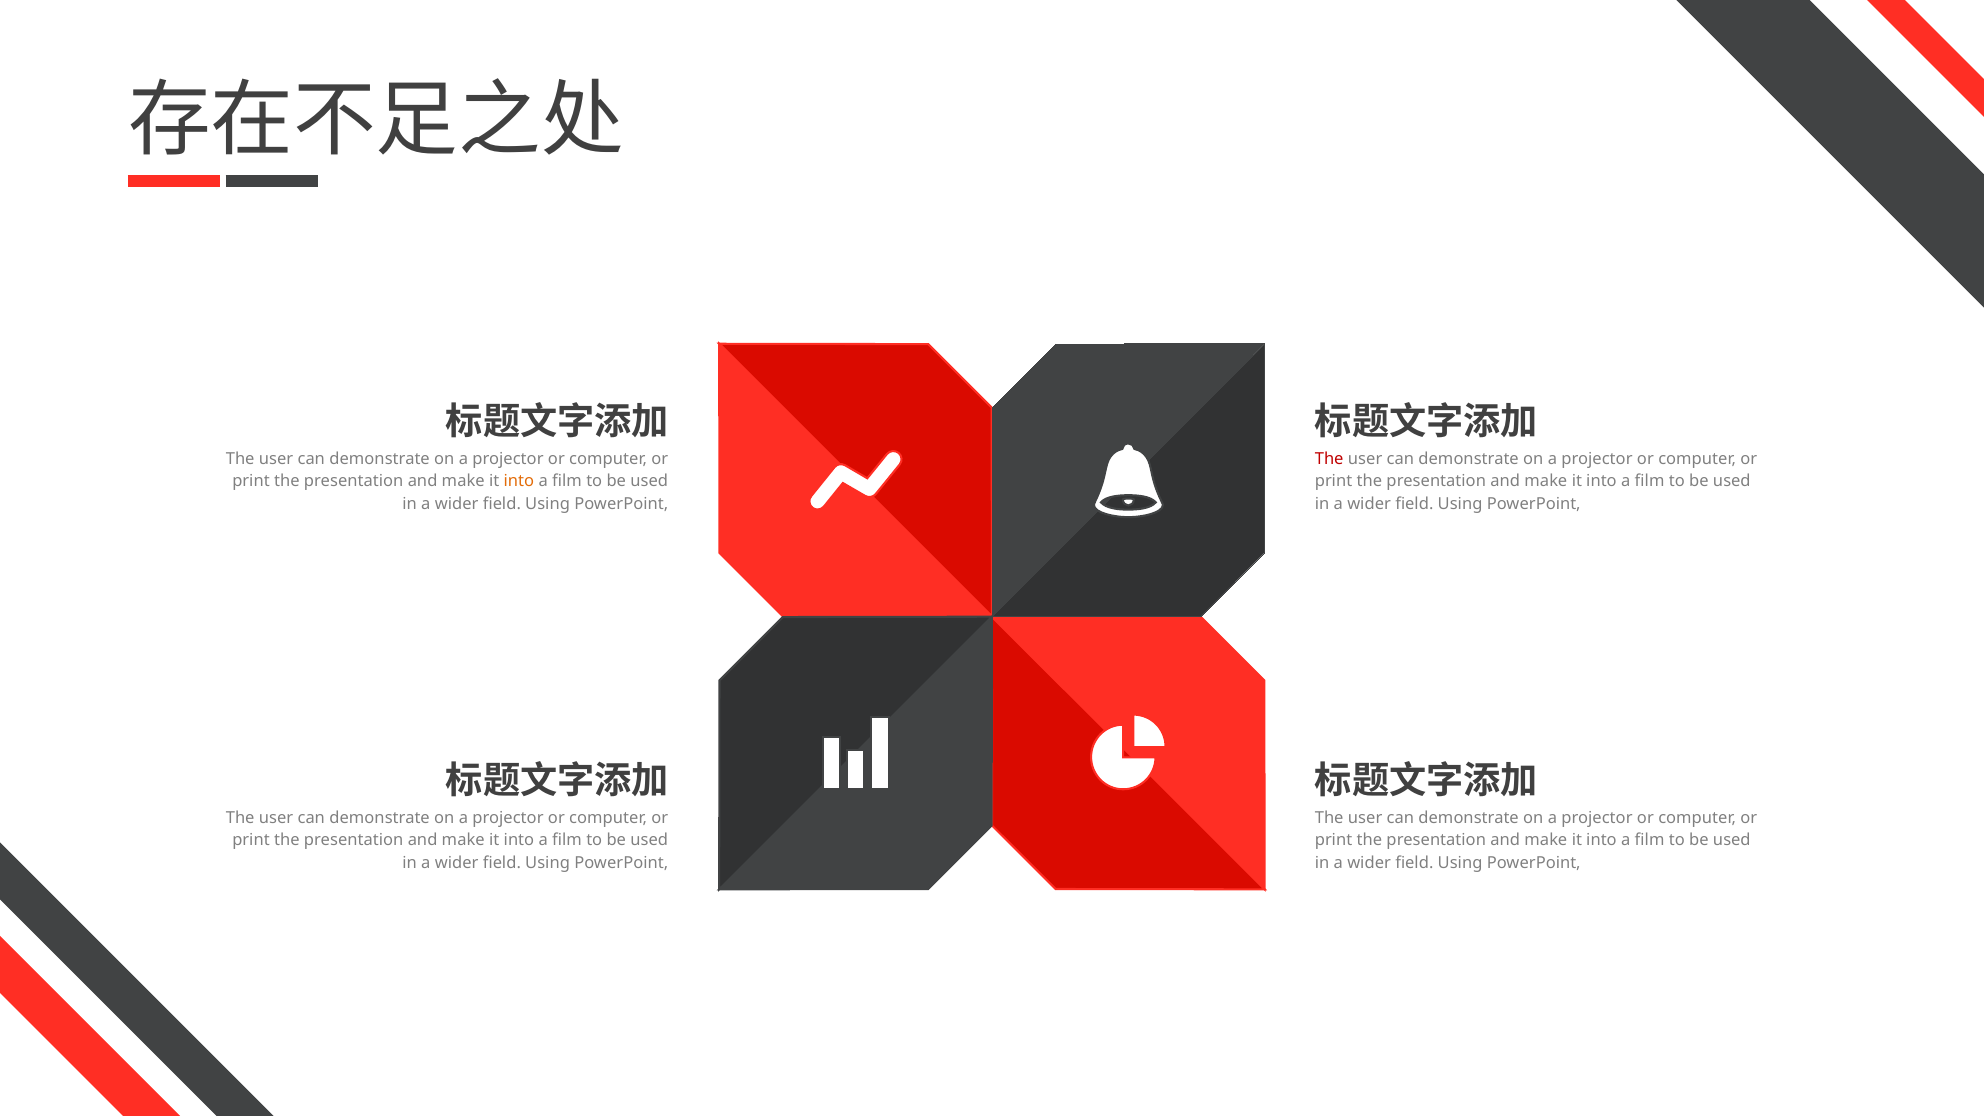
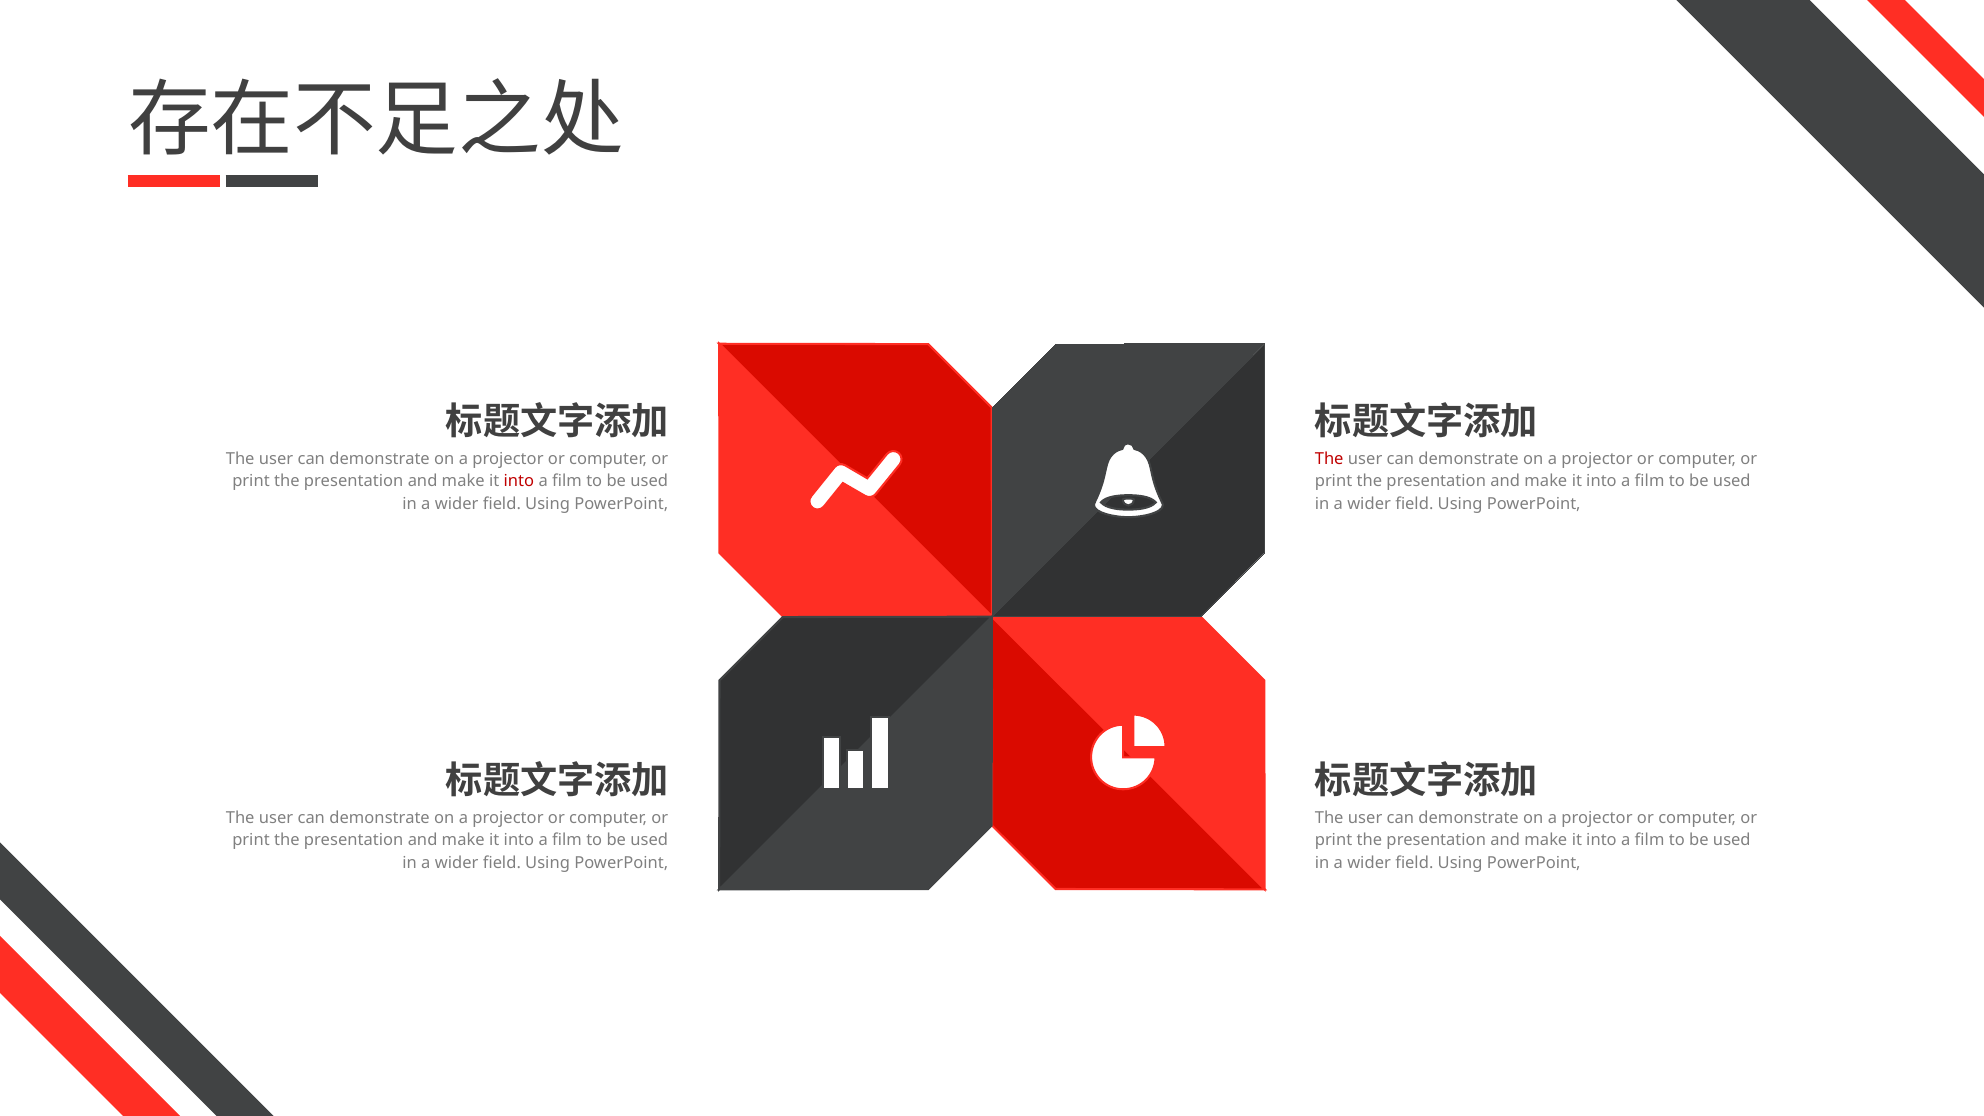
into at (519, 481) colour: orange -> red
